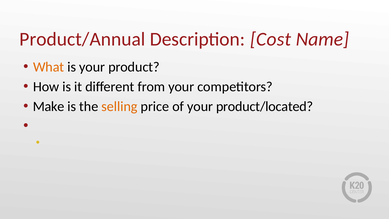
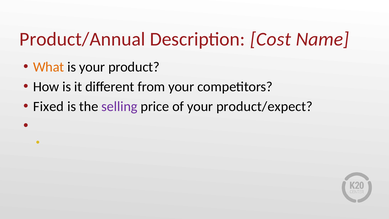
Make: Make -> Fixed
selling colour: orange -> purple
product/located: product/located -> product/expect
